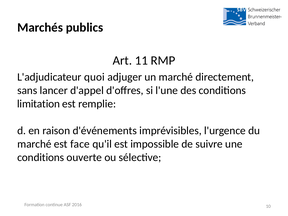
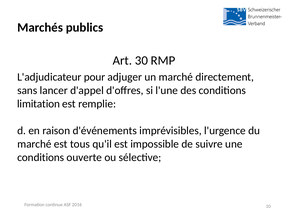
11: 11 -> 30
quoi: quoi -> pour
face: face -> tous
